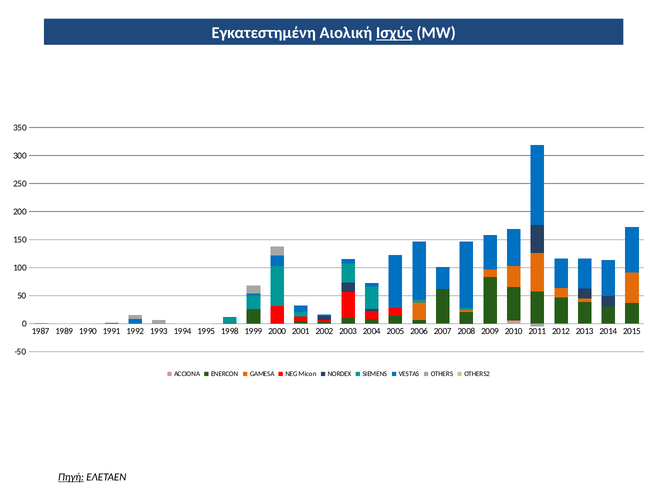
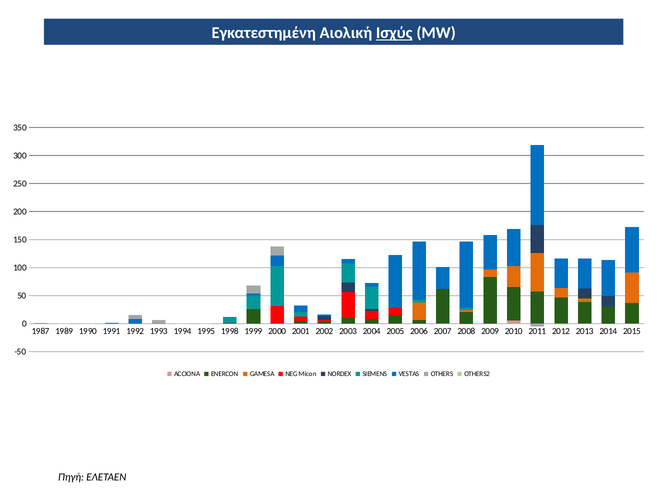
Πηγή underline: present -> none
